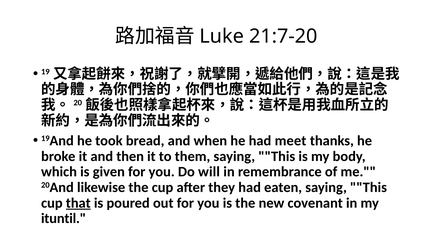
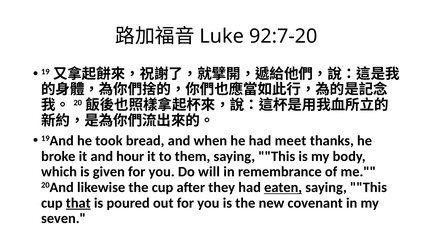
21:7-20: 21:7-20 -> 92:7-20
then: then -> hour
eaten underline: none -> present
ituntil: ituntil -> seven
